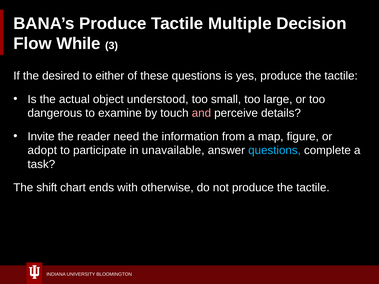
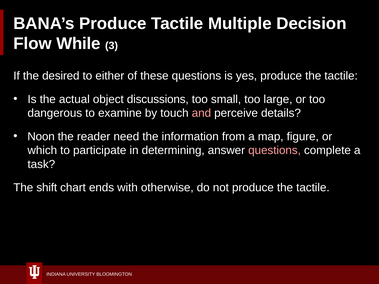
understood: understood -> discussions
Invite: Invite -> Noon
adopt: adopt -> which
unavailable: unavailable -> determining
questions at (275, 150) colour: light blue -> pink
